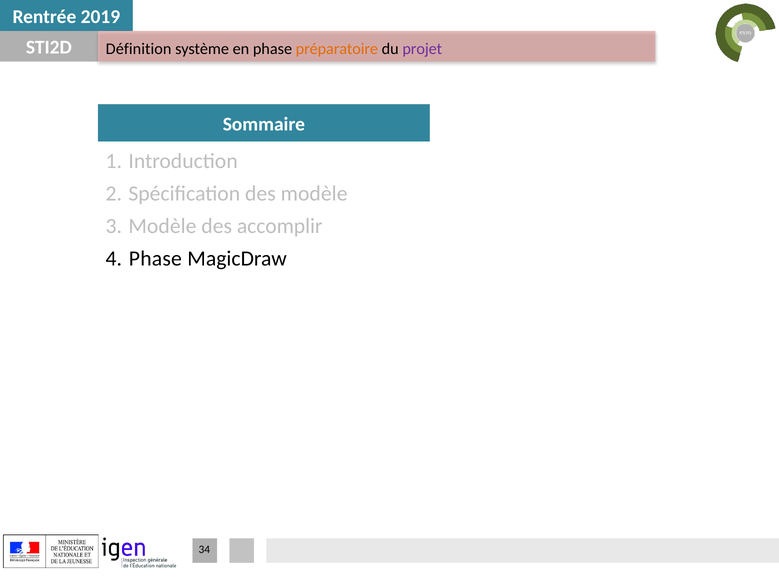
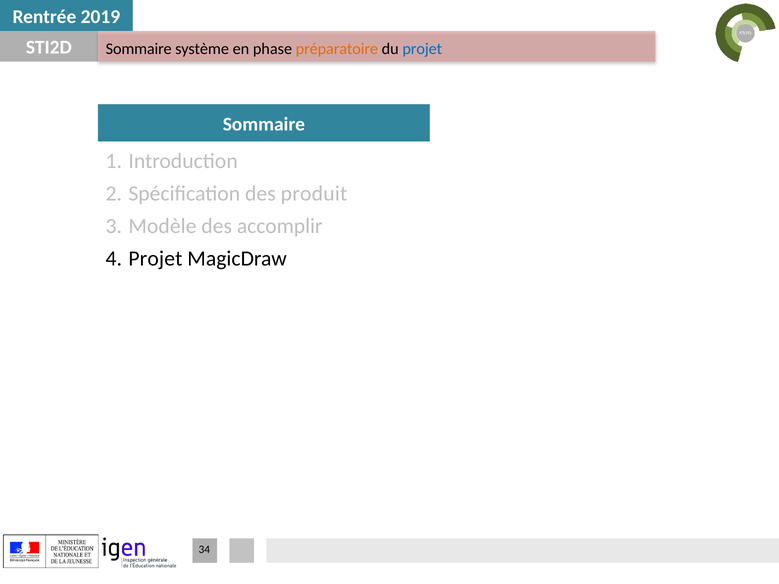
Définition at (139, 49): Définition -> Sommaire
projet at (422, 49) colour: purple -> blue
des modèle: modèle -> produit
Phase at (155, 259): Phase -> Projet
